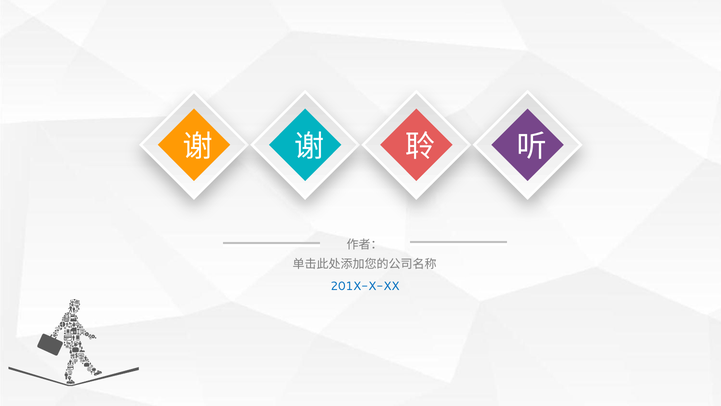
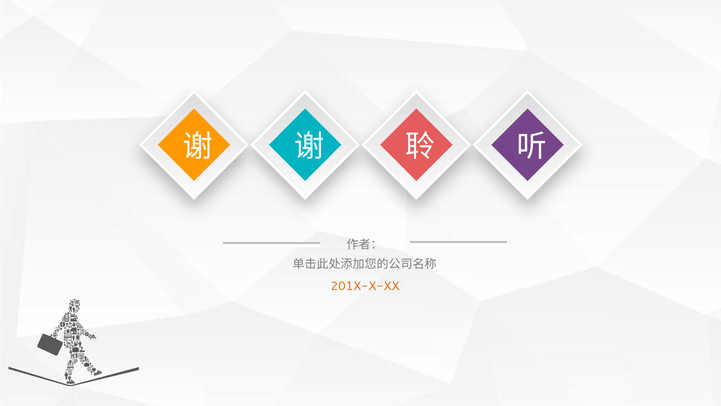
201X-X-XX colour: blue -> orange
